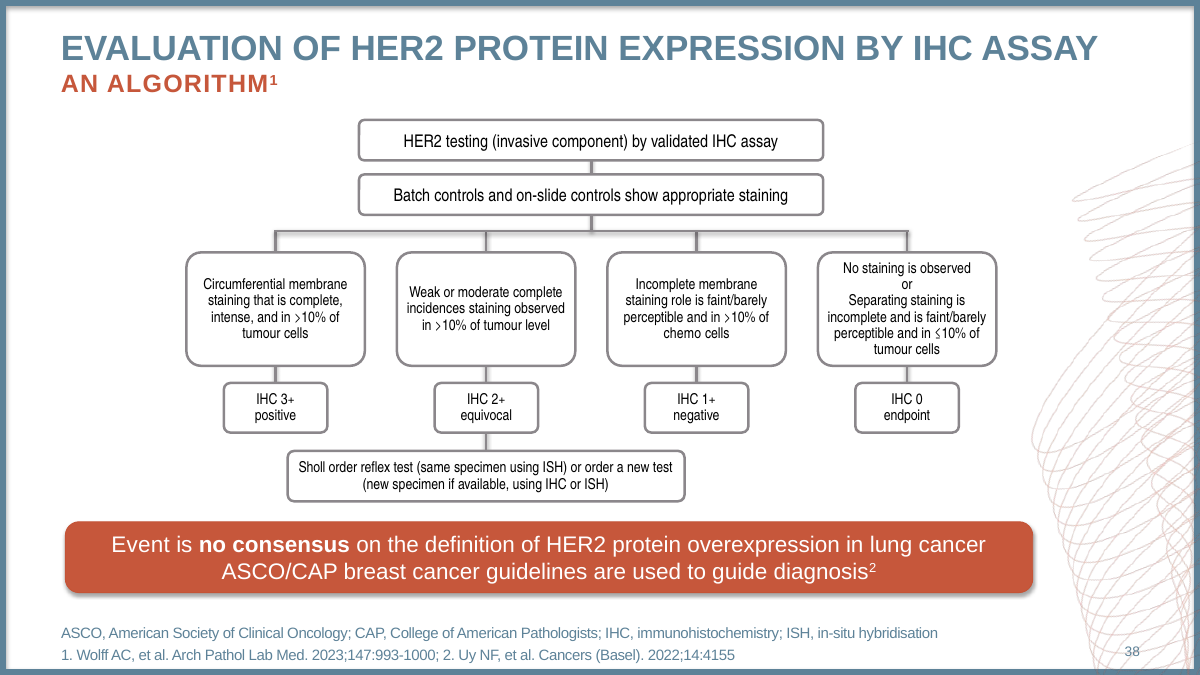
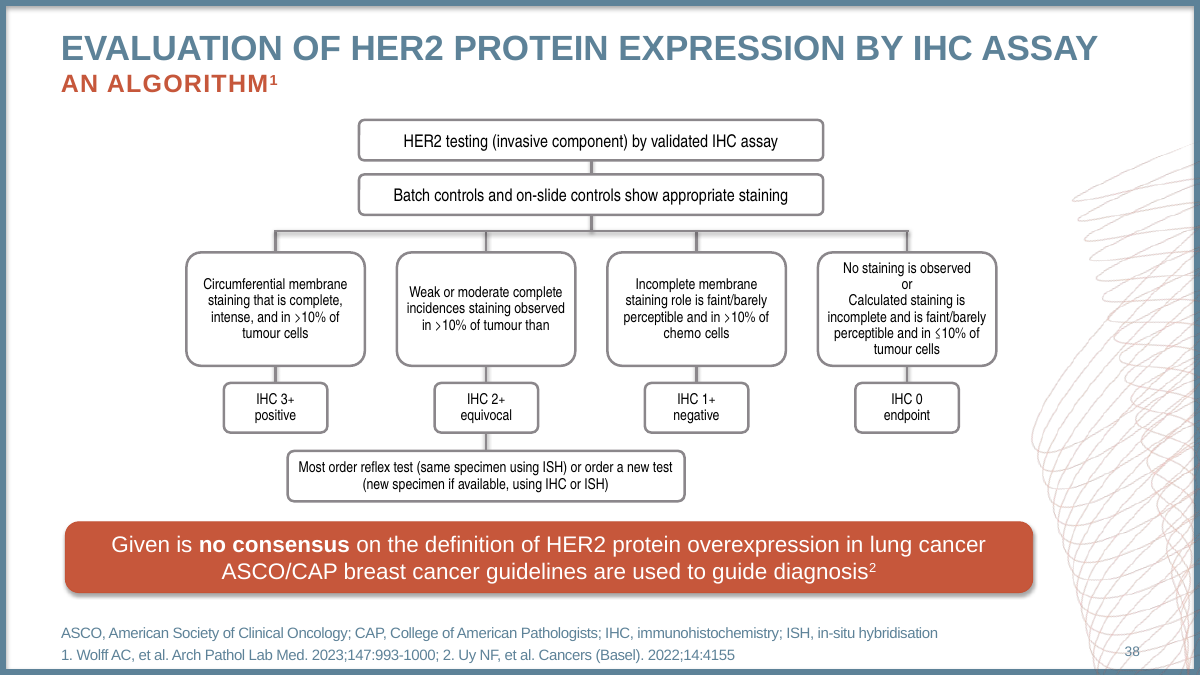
Separating: Separating -> Calculated
level: level -> than
Sholl: Sholl -> Most
Event: Event -> Given
